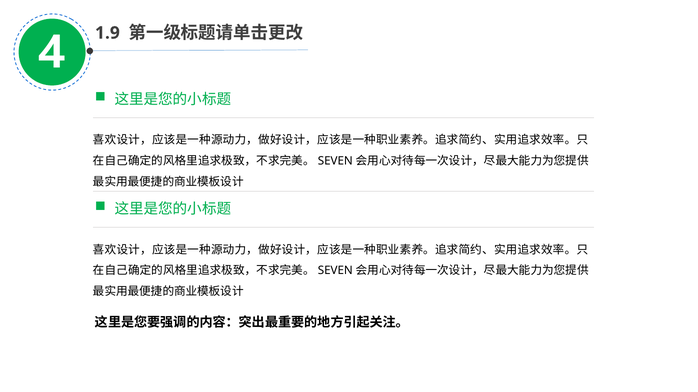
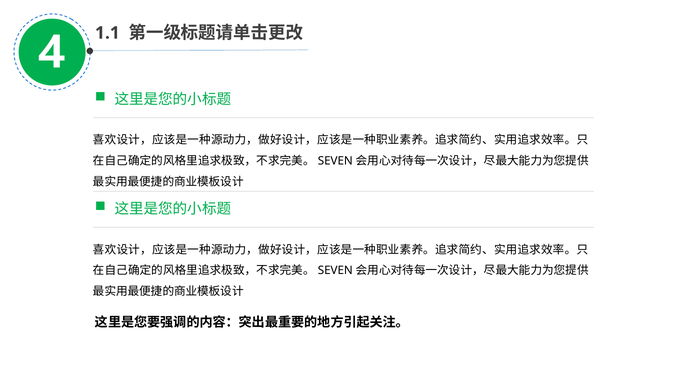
1.9: 1.9 -> 1.1
